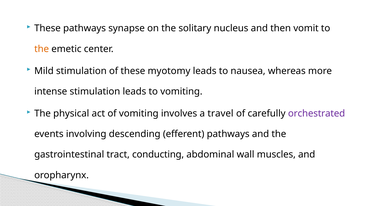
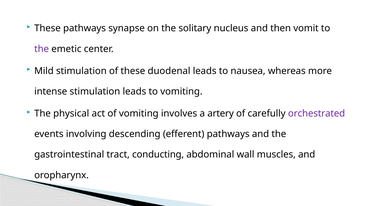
the at (42, 49) colour: orange -> purple
myotomy: myotomy -> duodenal
travel: travel -> artery
